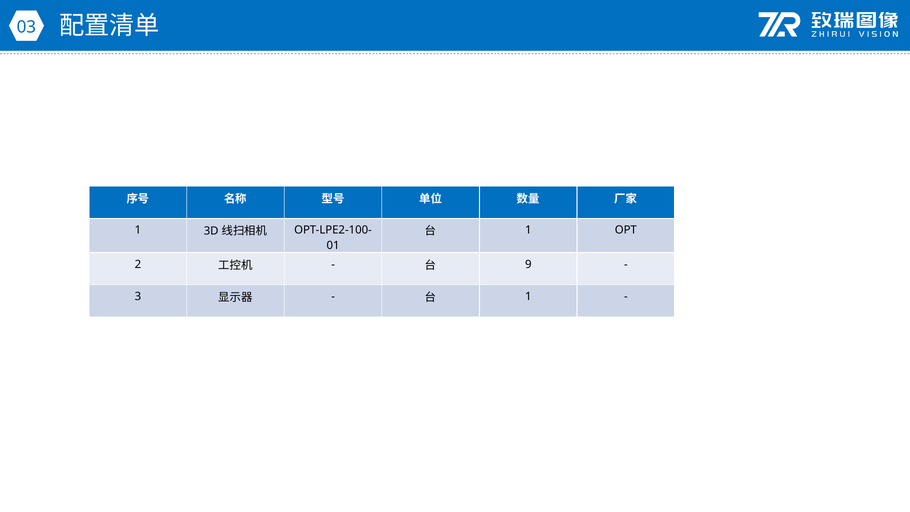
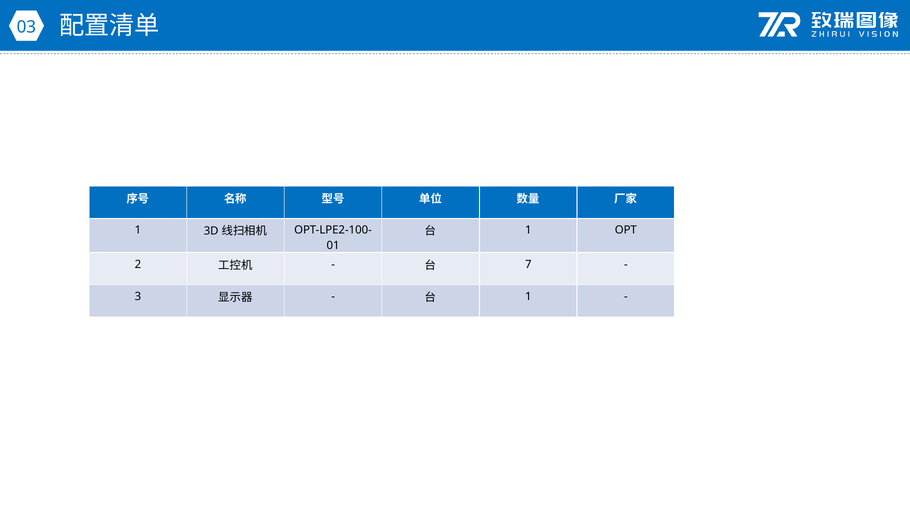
9: 9 -> 7
